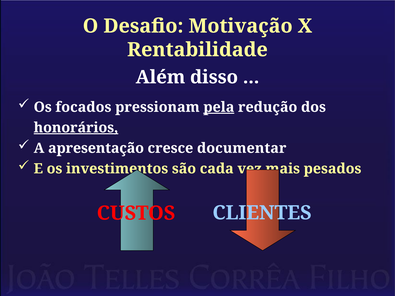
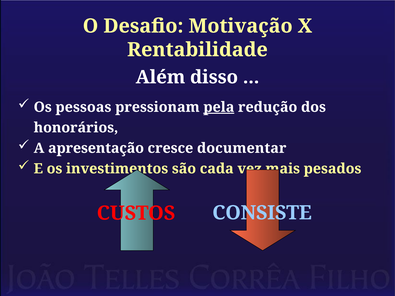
focados: focados -> pessoas
honorários underline: present -> none
CLIENTES: CLIENTES -> CONSISTE
